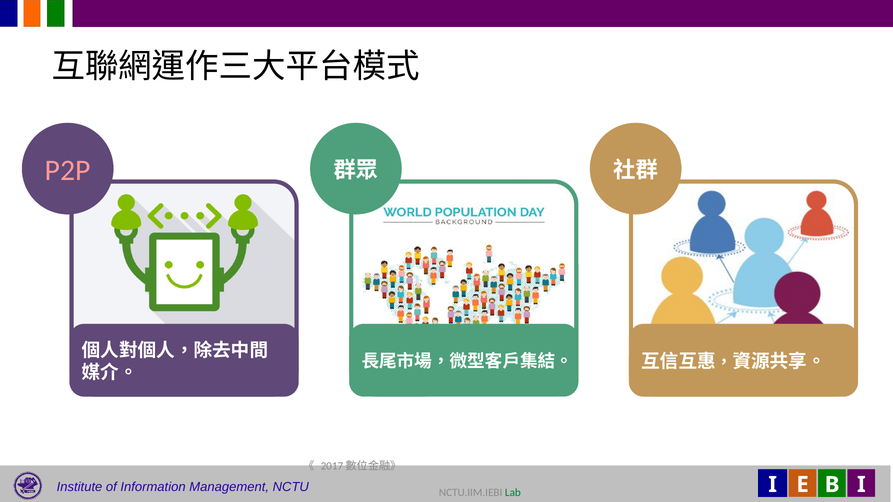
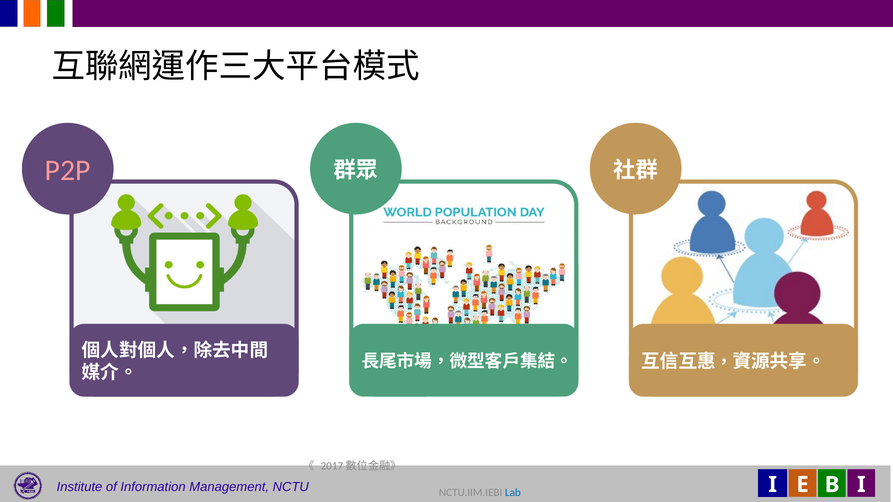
Lab colour: green -> blue
